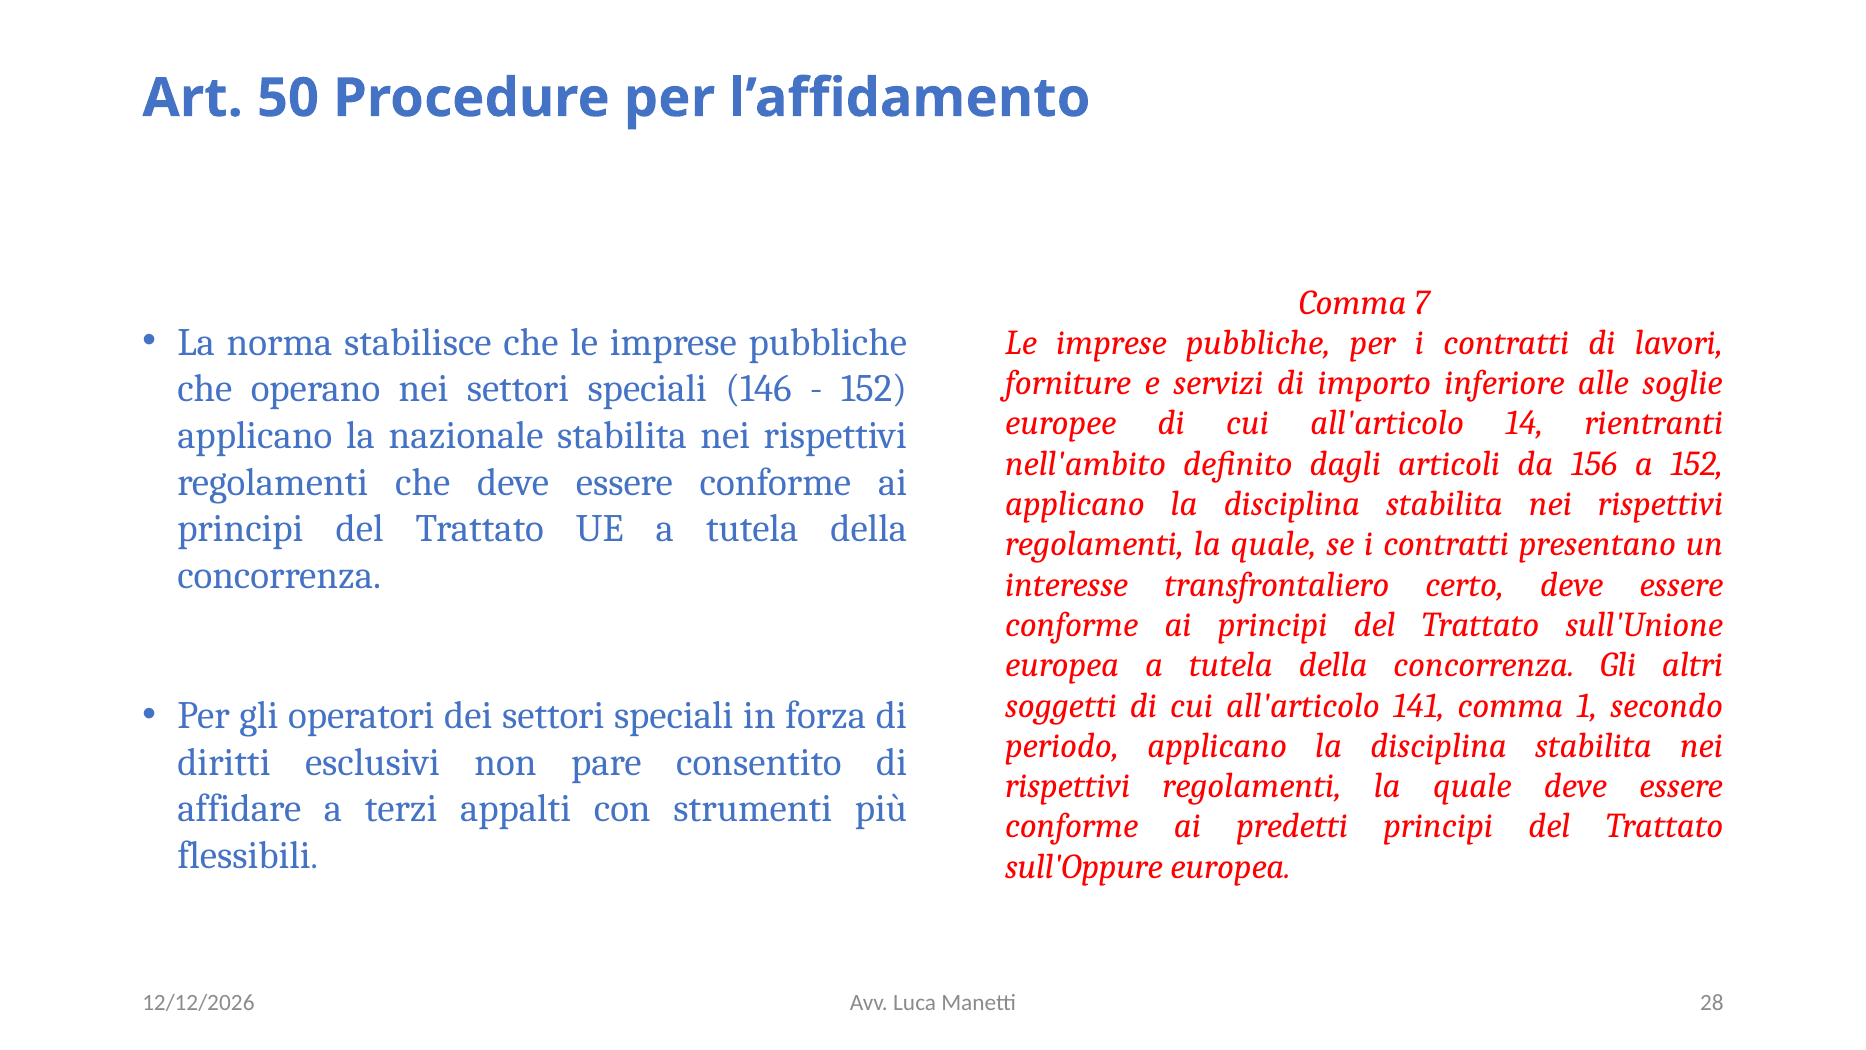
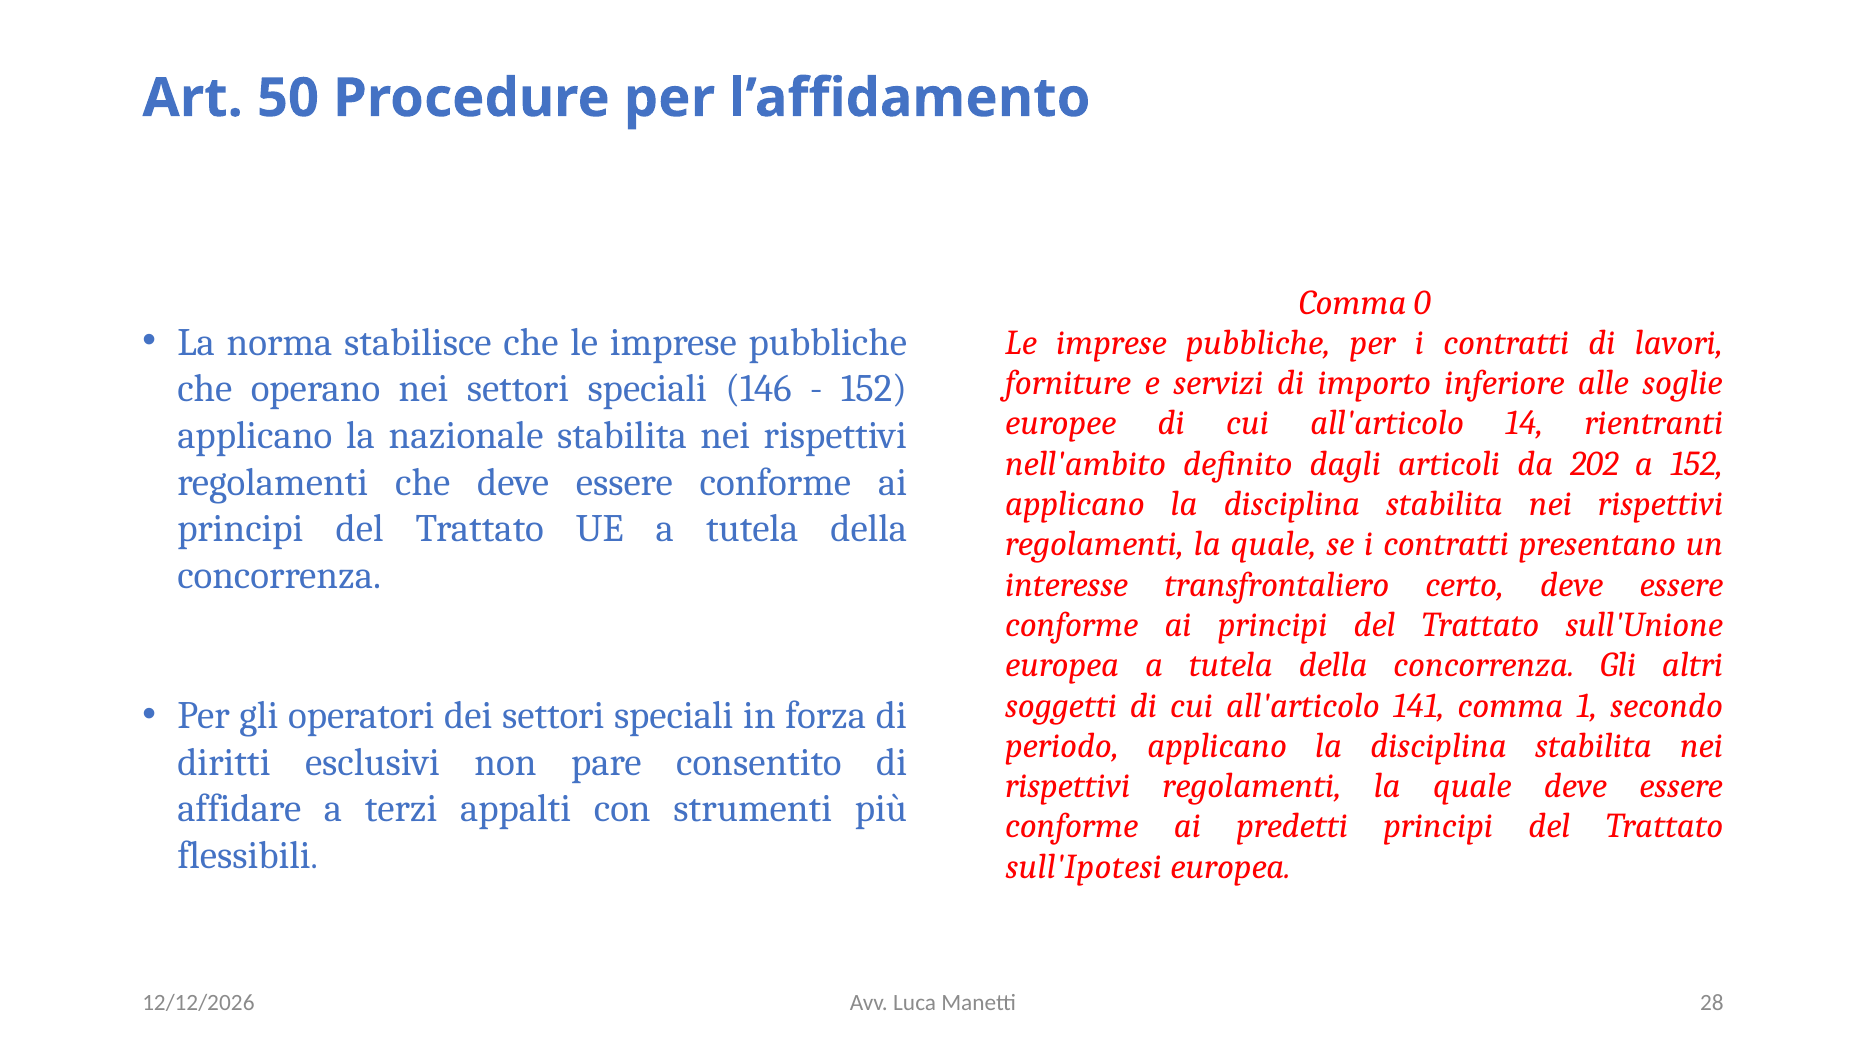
7: 7 -> 0
156: 156 -> 202
sull'Oppure: sull'Oppure -> sull'Ipotesi
